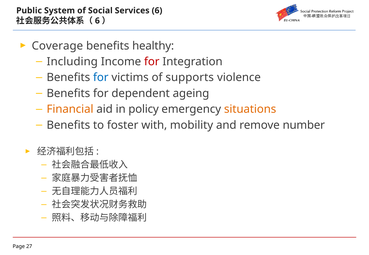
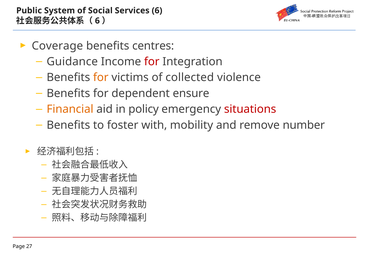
healthy: healthy -> centres
Including: Including -> Guidance
for at (101, 78) colour: blue -> orange
supports: supports -> collected
ageing: ageing -> ensure
situations colour: orange -> red
